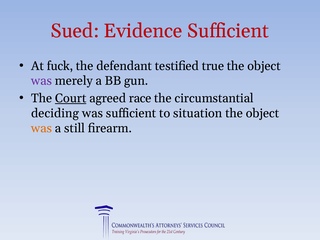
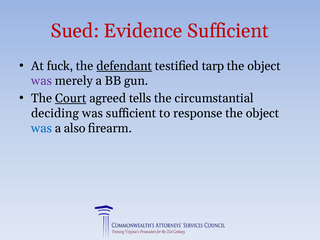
defendant underline: none -> present
true: true -> tarp
race: race -> tells
situation: situation -> response
was at (42, 128) colour: orange -> blue
still: still -> also
